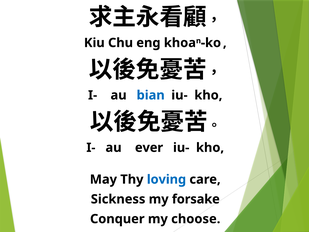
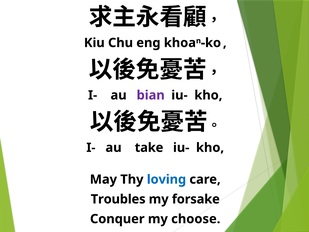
bian colour: blue -> purple
ever: ever -> take
Sickness: Sickness -> Troubles
